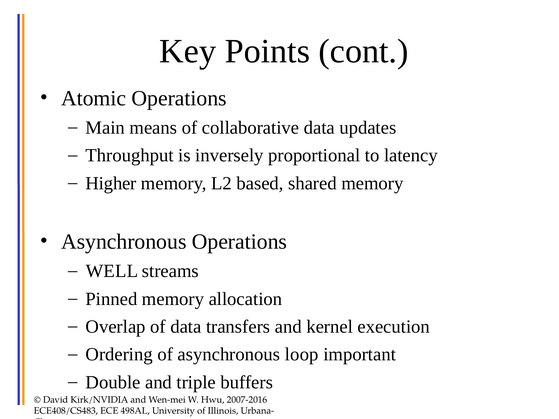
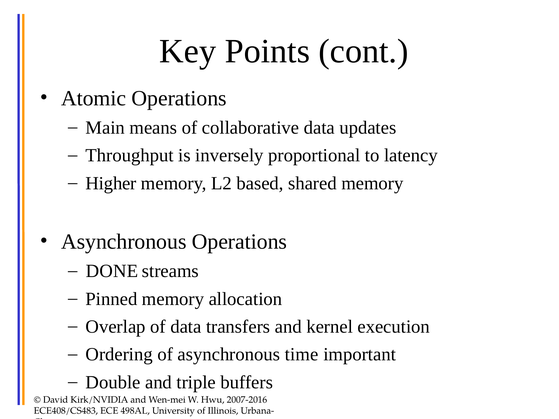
WELL: WELL -> DONE
loop: loop -> time
